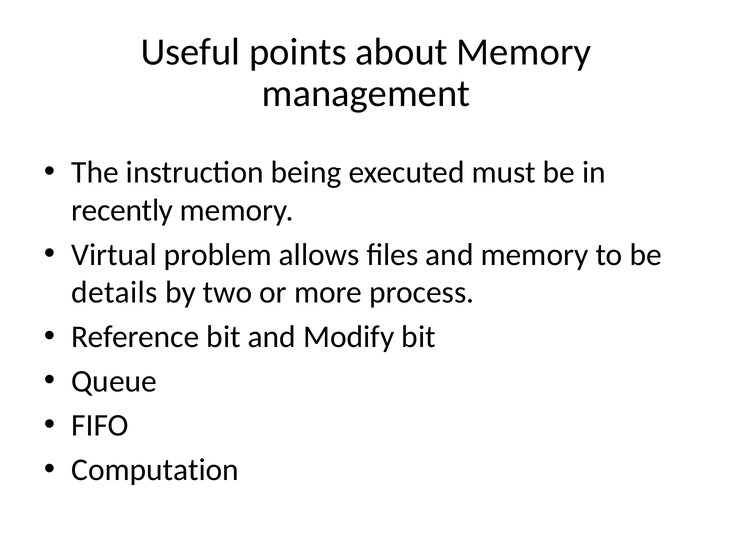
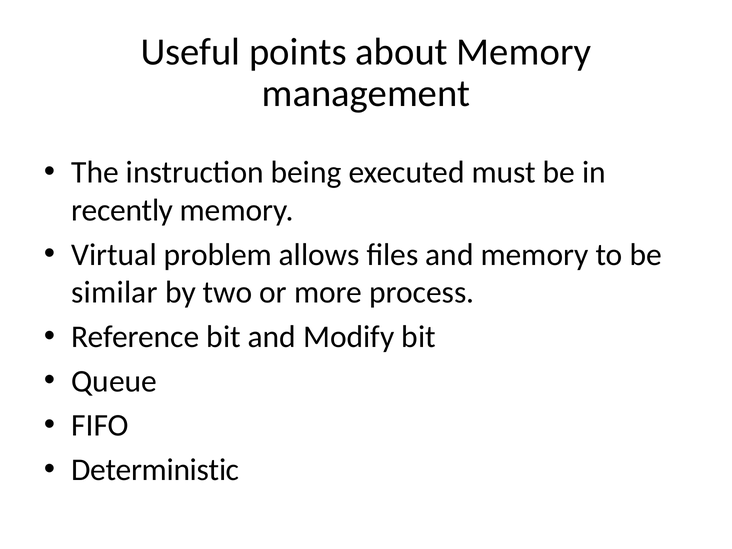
details: details -> similar
Computation: Computation -> Deterministic
